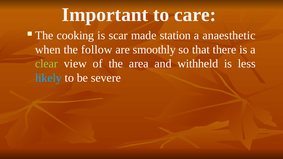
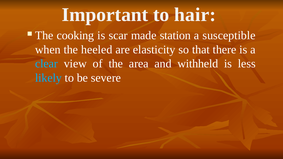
care: care -> hair
anaesthetic: anaesthetic -> susceptible
follow: follow -> heeled
smoothly: smoothly -> elasticity
clear colour: light green -> light blue
